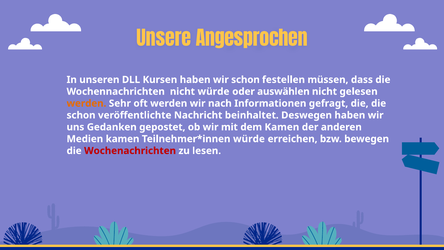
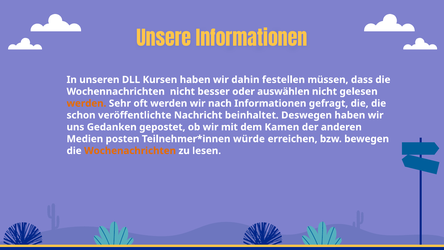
Unsere Angesprochen: Angesprochen -> Informationen
wir schon: schon -> dahin
nicht würde: würde -> besser
Medien kamen: kamen -> posten
Wochenachrichten colour: red -> orange
